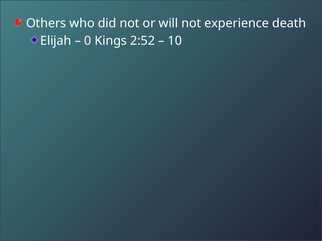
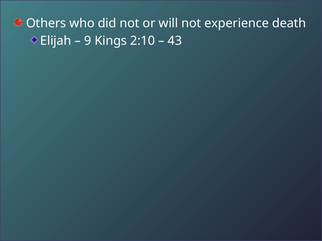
0: 0 -> 9
2:52: 2:52 -> 2:10
10: 10 -> 43
